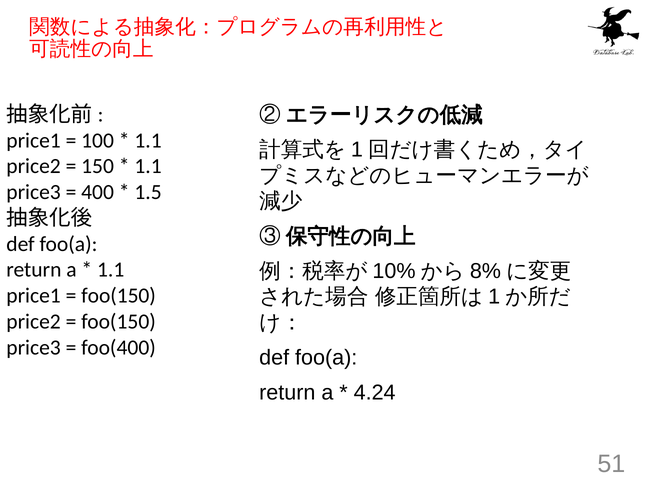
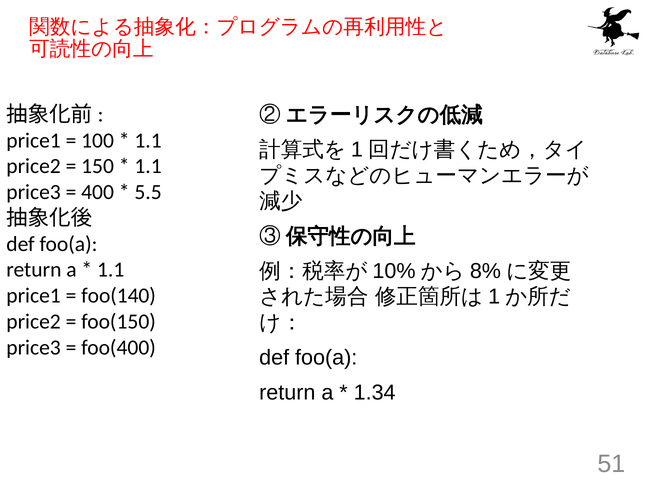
1.5: 1.5 -> 5.5
foo(150 at (119, 295): foo(150 -> foo(140
4.24: 4.24 -> 1.34
